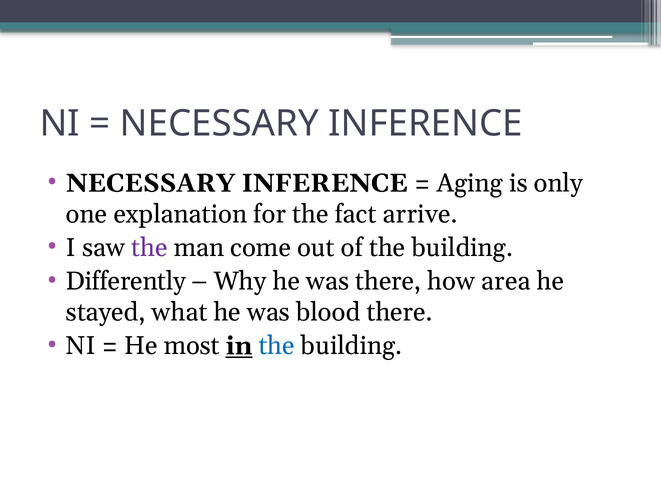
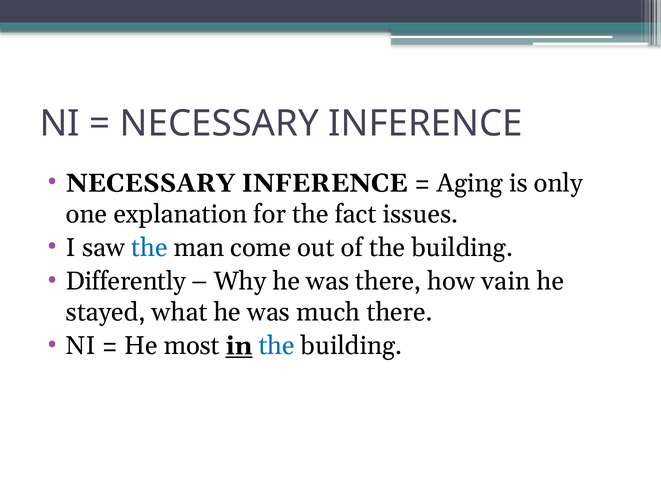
arrive: arrive -> issues
the at (149, 248) colour: purple -> blue
area: area -> vain
blood: blood -> much
